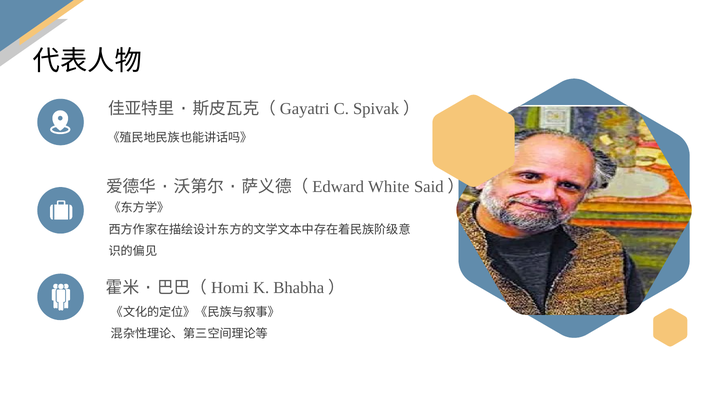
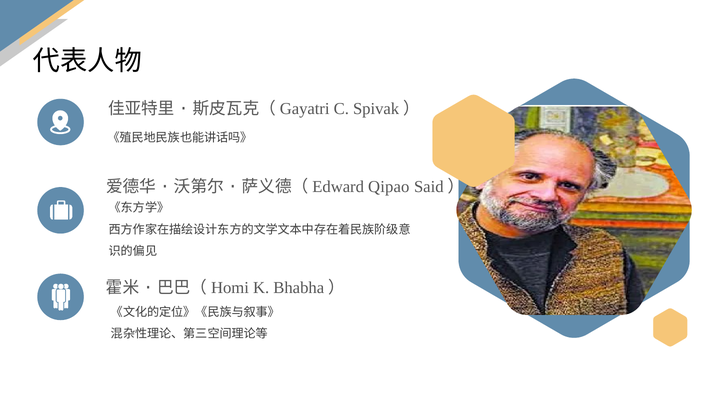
White: White -> Qipao
